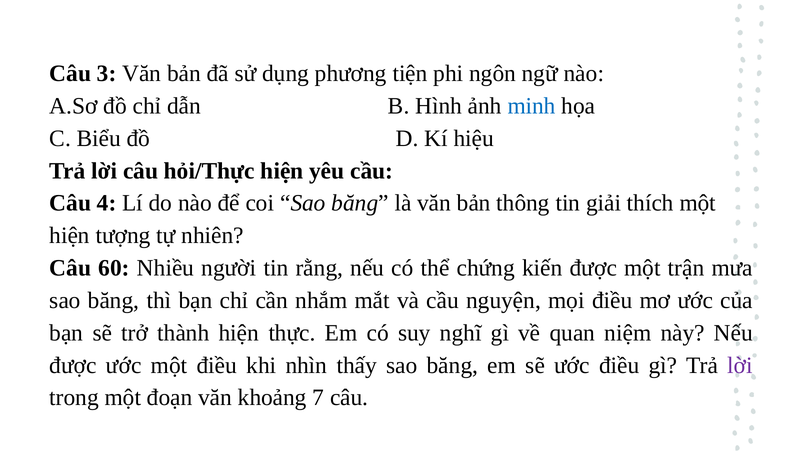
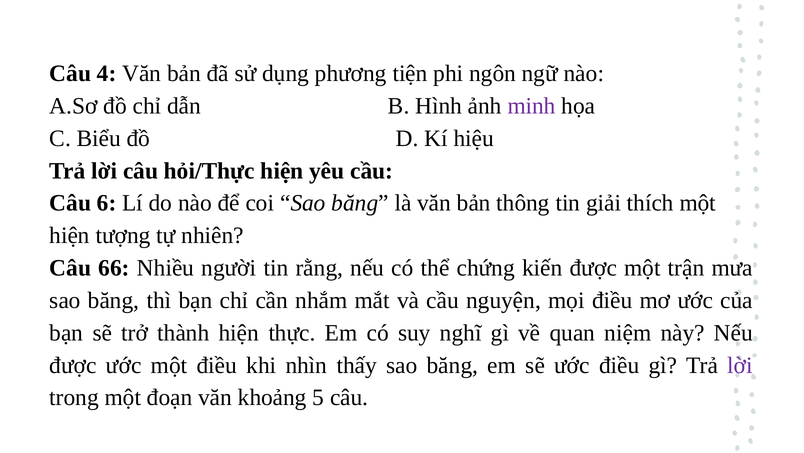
3: 3 -> 4
minh colour: blue -> purple
4: 4 -> 6
60: 60 -> 66
7: 7 -> 5
